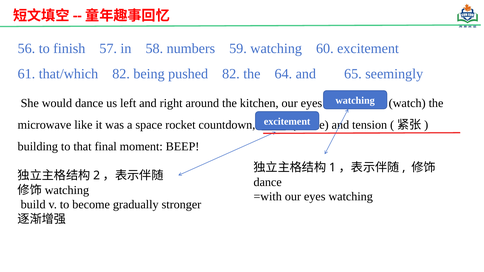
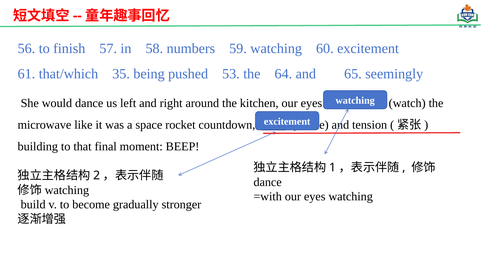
that/which 82: 82 -> 35
pushed 82: 82 -> 53
